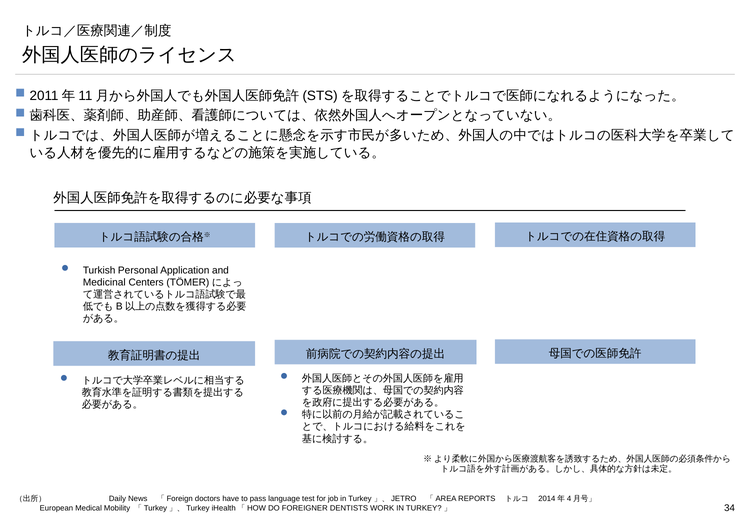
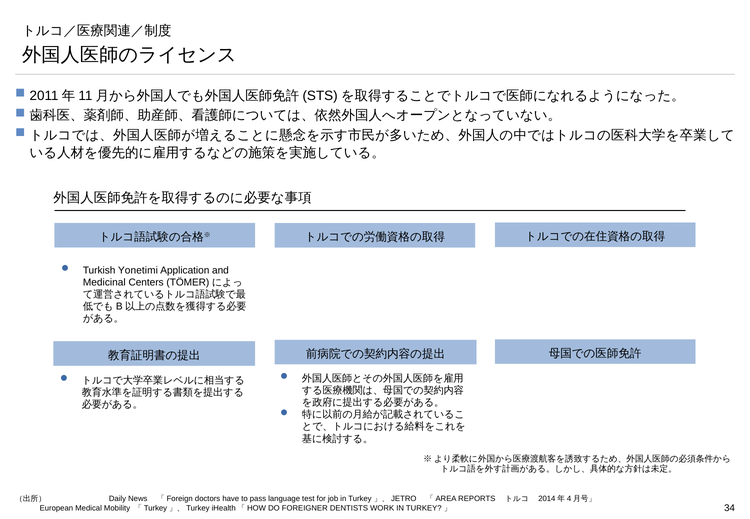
Personal: Personal -> Yonetimi
